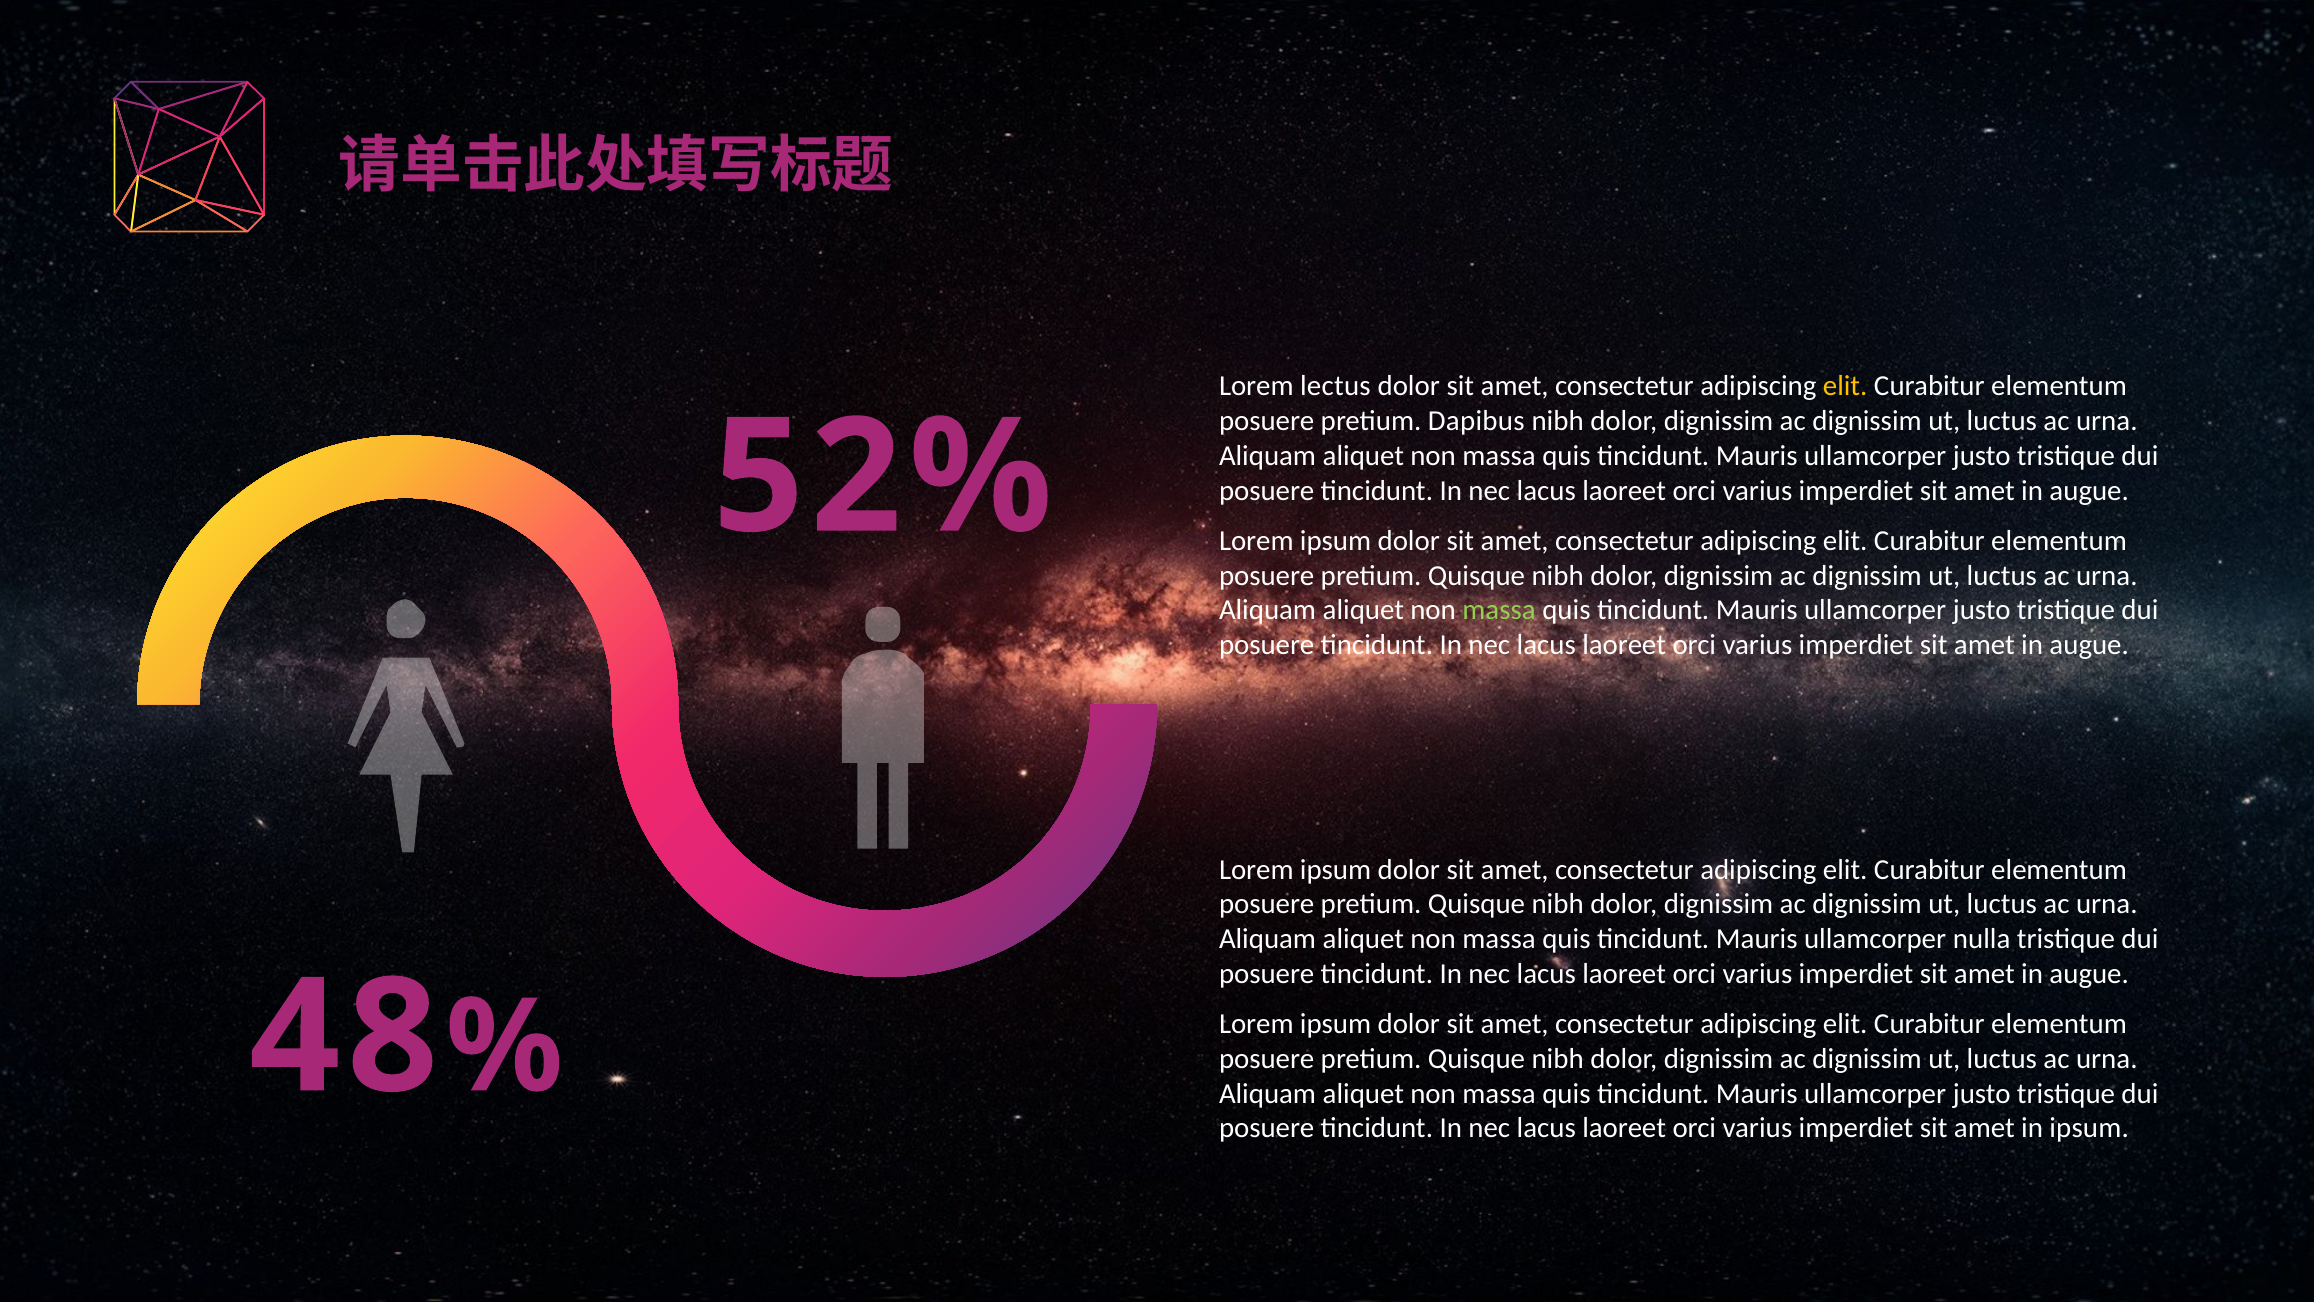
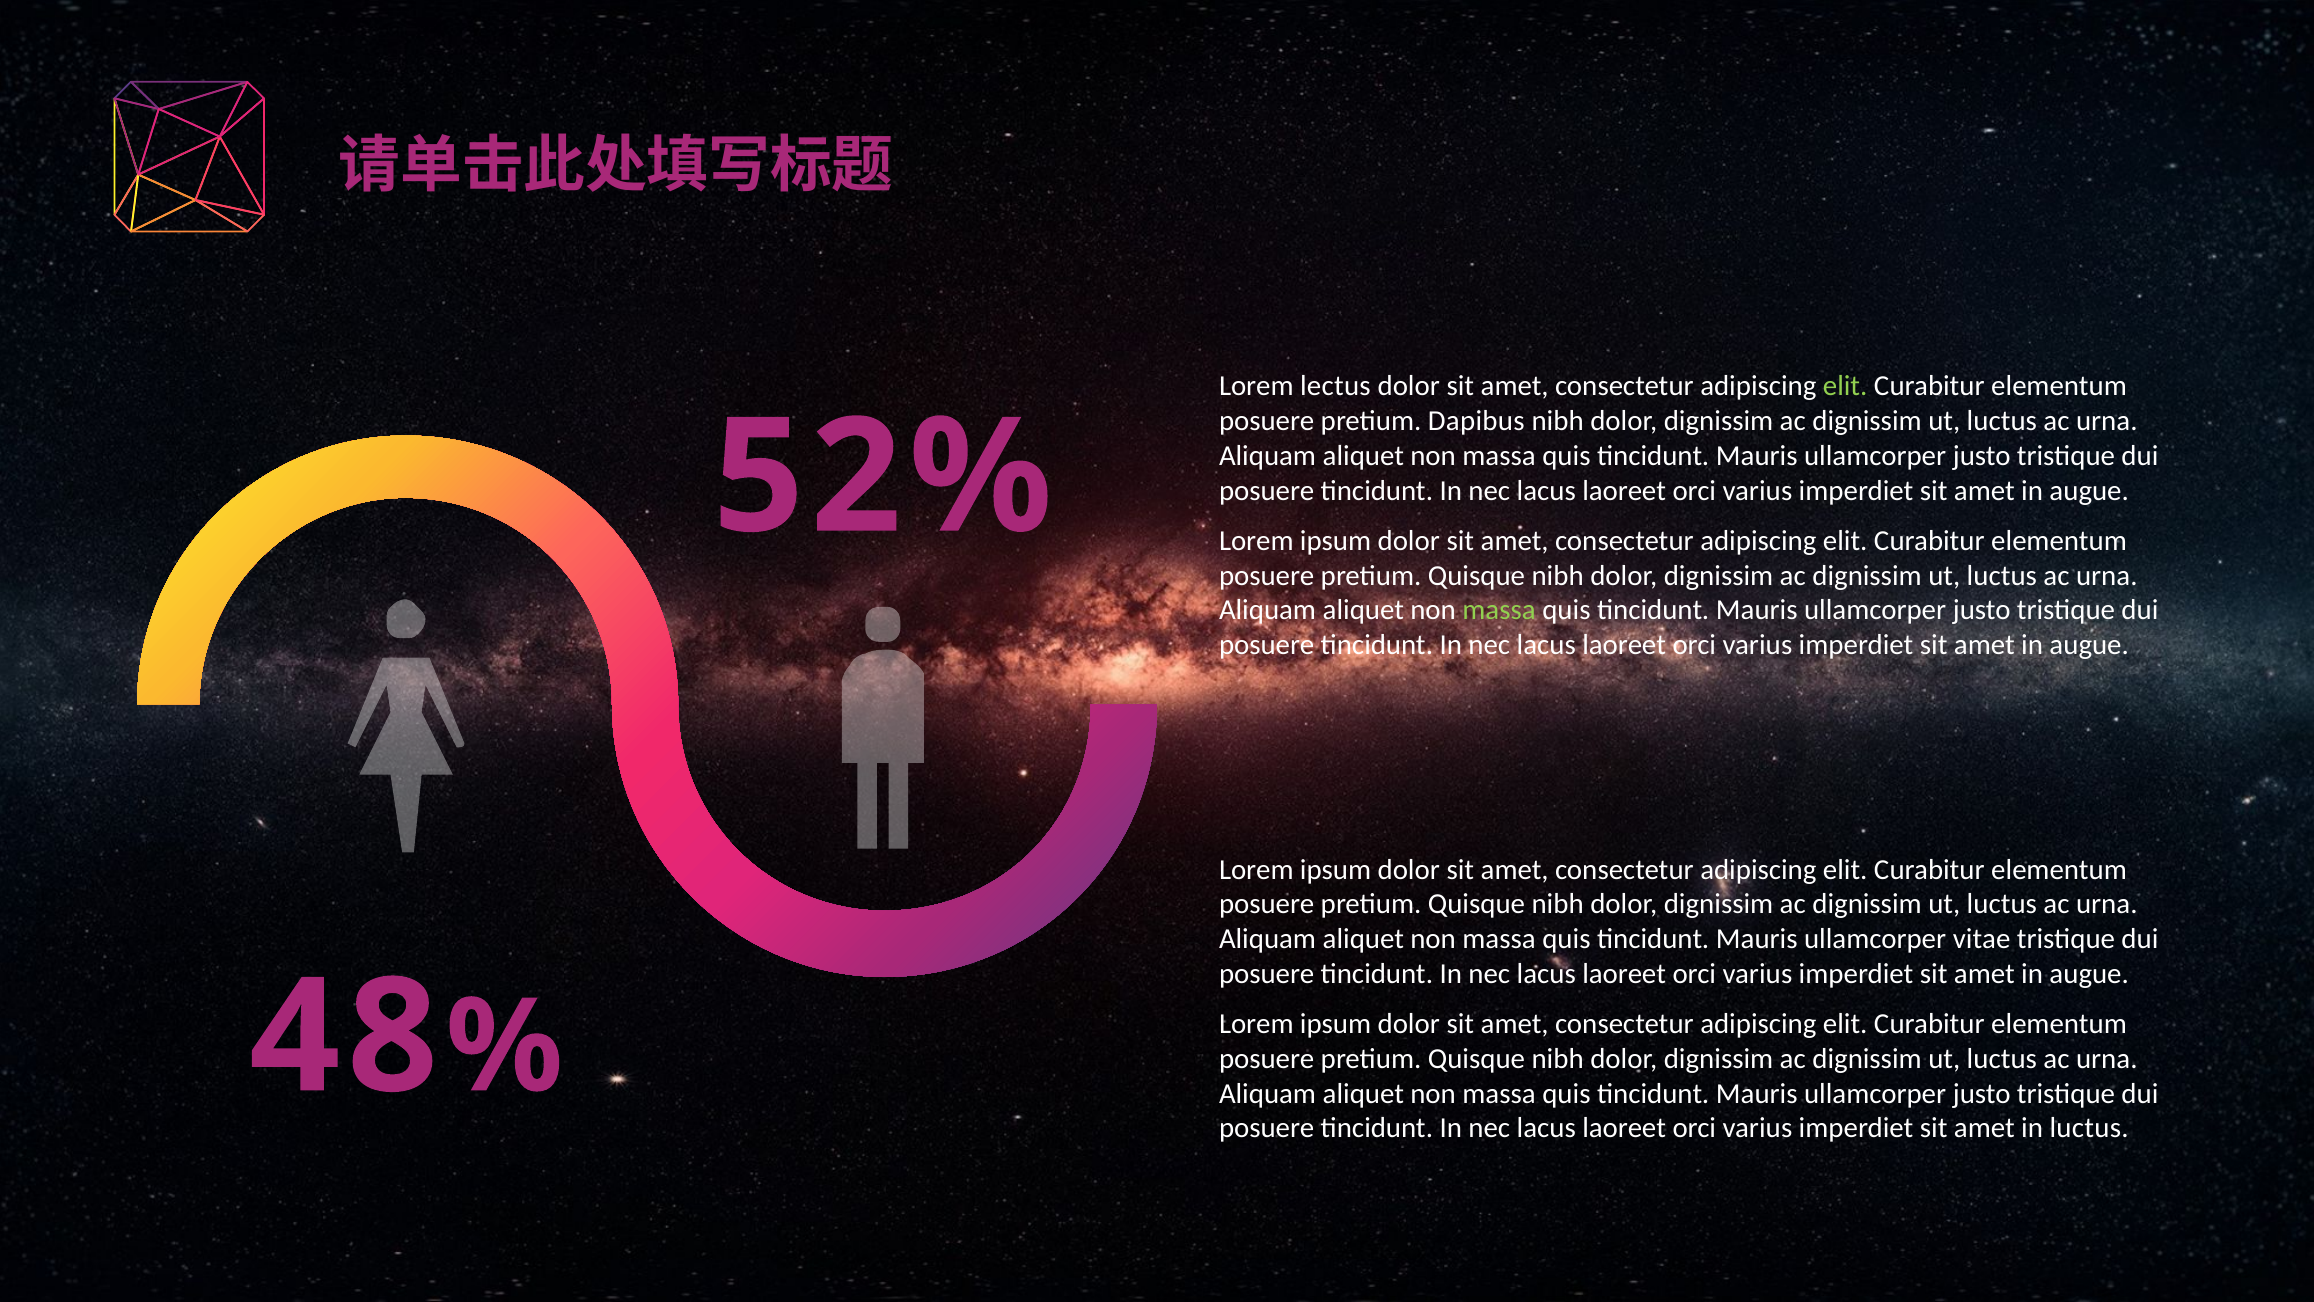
elit at (1845, 386) colour: yellow -> light green
nulla: nulla -> vitae
in ipsum: ipsum -> luctus
